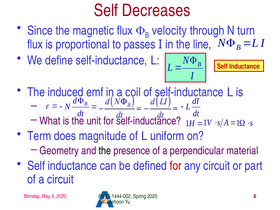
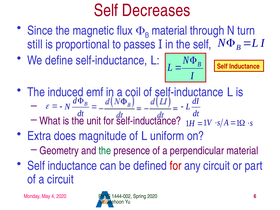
velocity at (169, 31): velocity -> material
flux at (35, 44): flux -> still
the line: line -> self
Term: Term -> Extra
the at (105, 151) colour: black -> green
